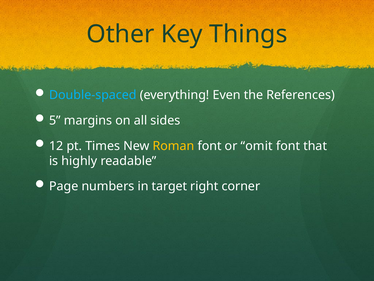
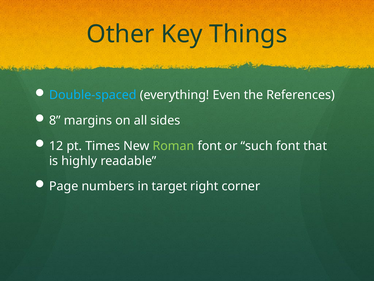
5: 5 -> 8
Roman colour: yellow -> light green
omit: omit -> such
